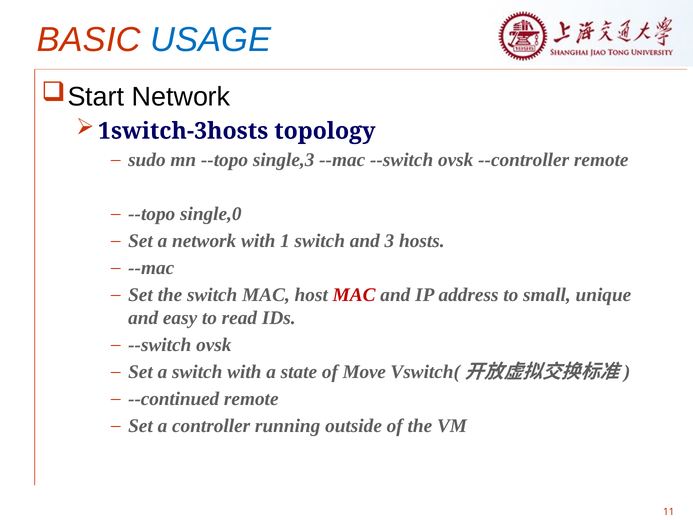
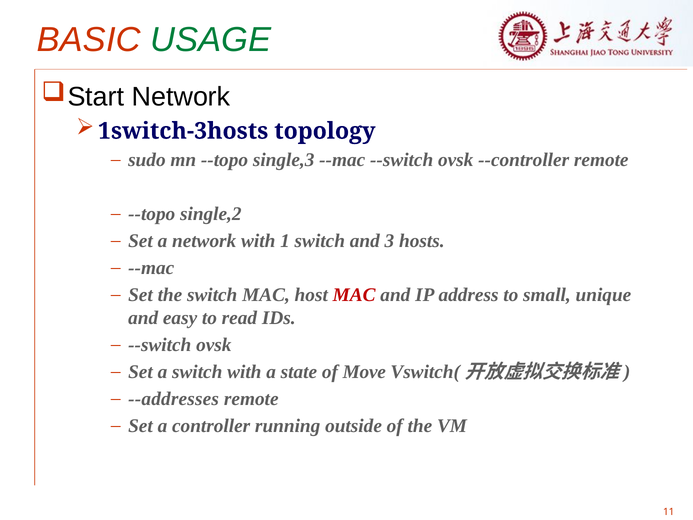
USAGE colour: blue -> green
single,0: single,0 -> single,2
--continued: --continued -> --addresses
